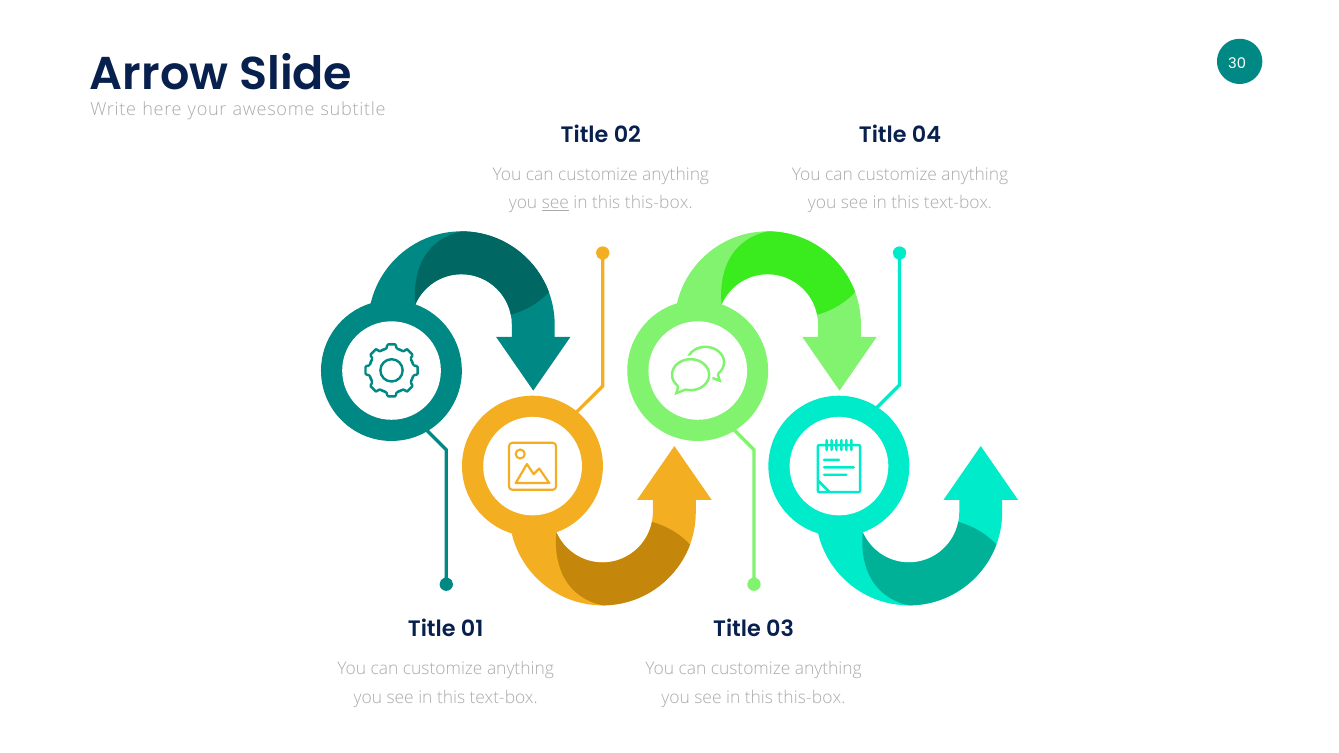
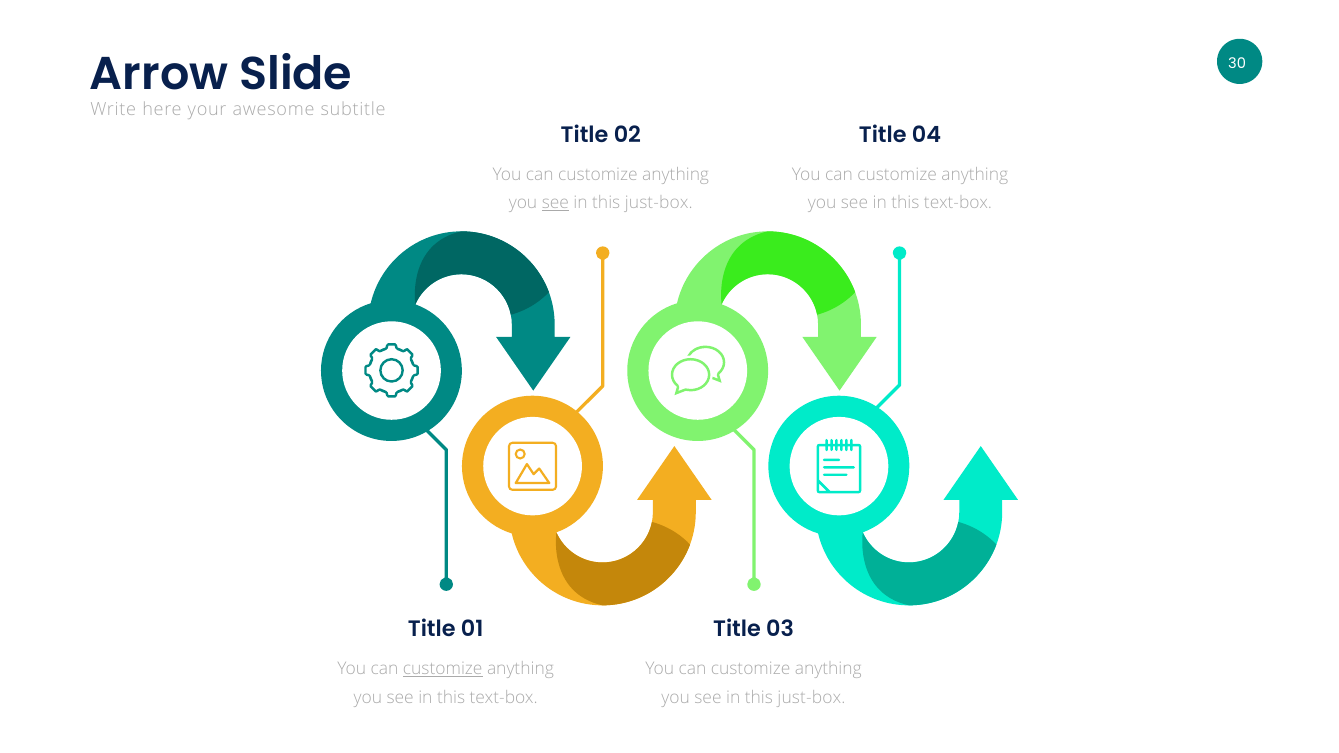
this-box at (659, 203): this-box -> just-box
customize at (443, 670) underline: none -> present
this-box at (811, 698): this-box -> just-box
